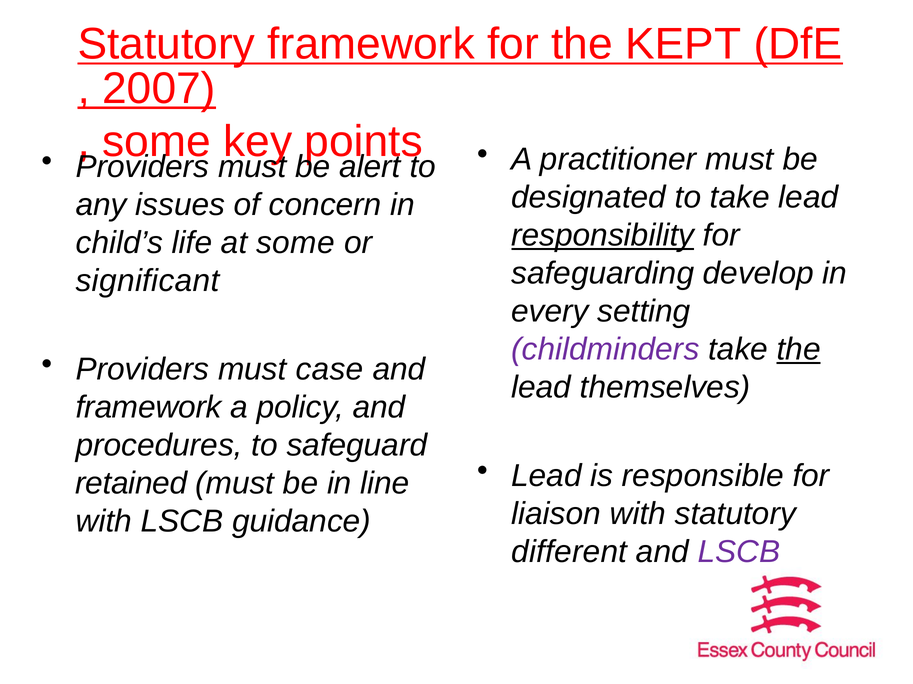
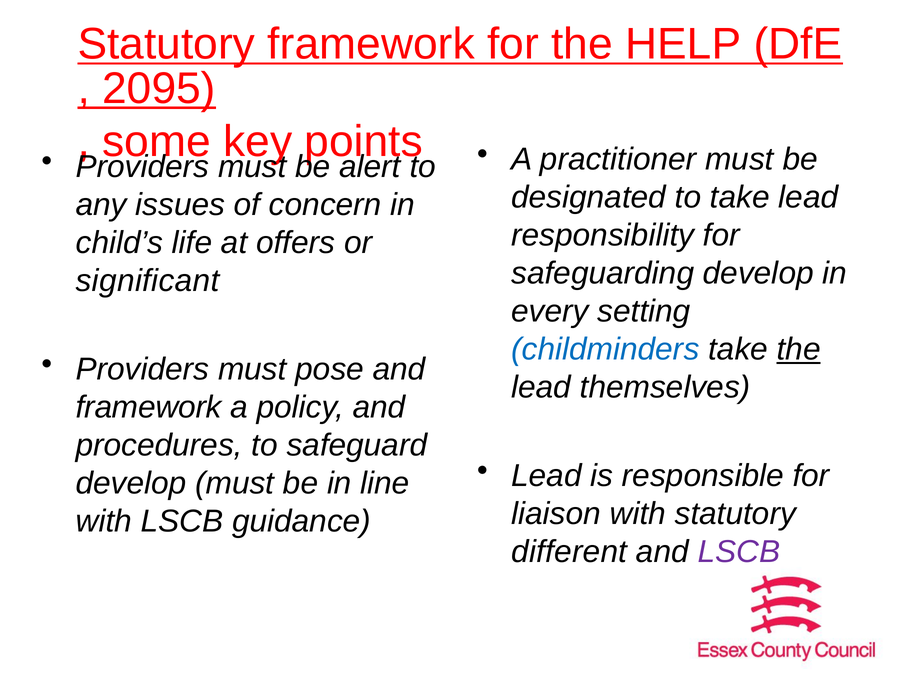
KEPT: KEPT -> HELP
2007: 2007 -> 2095
responsibility underline: present -> none
at some: some -> offers
childminders colour: purple -> blue
case: case -> pose
retained at (131, 484): retained -> develop
